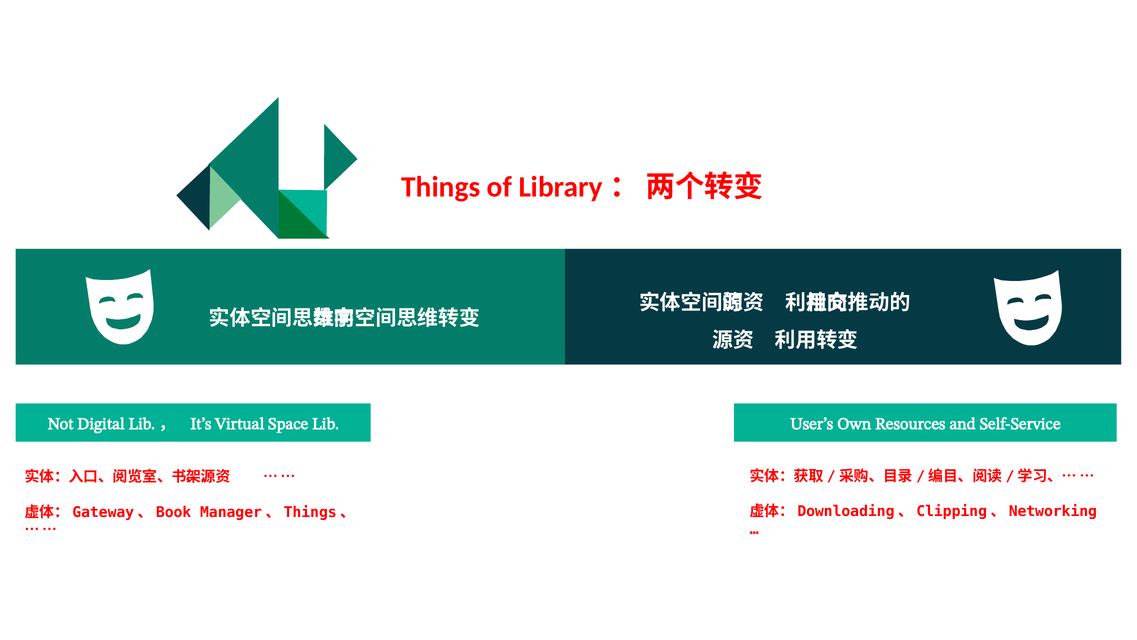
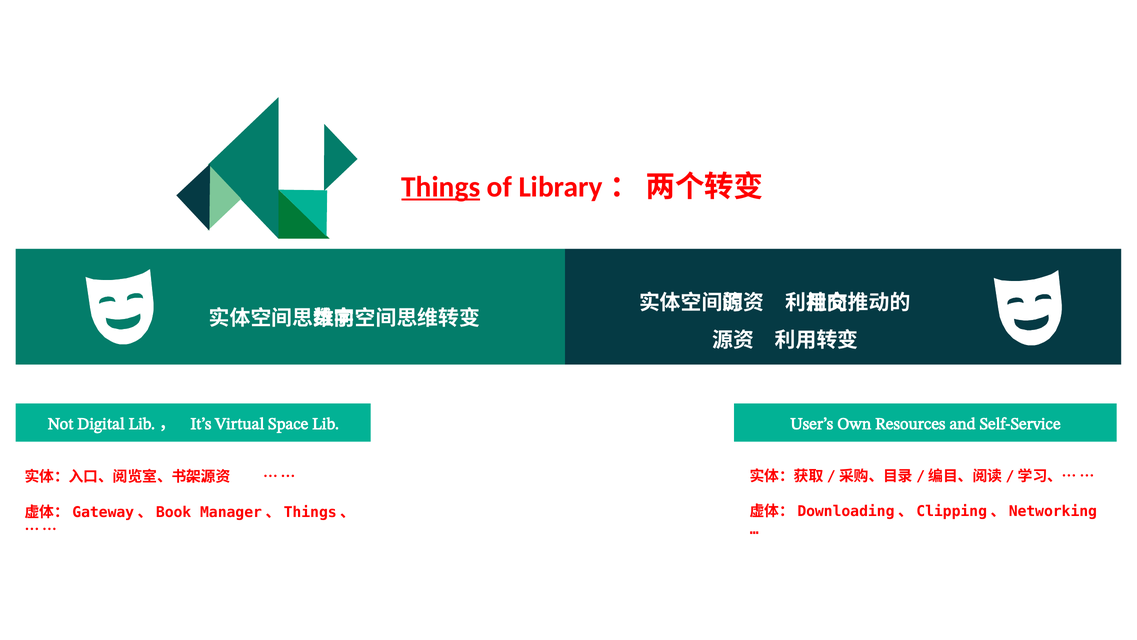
Things underline: none -> present
